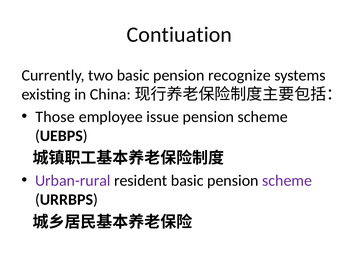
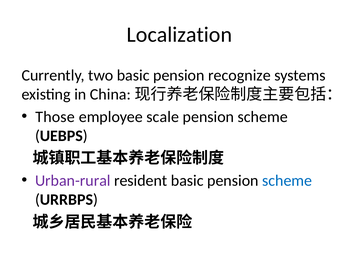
Contiuation: Contiuation -> Localization
issue: issue -> scale
scheme at (287, 181) colour: purple -> blue
